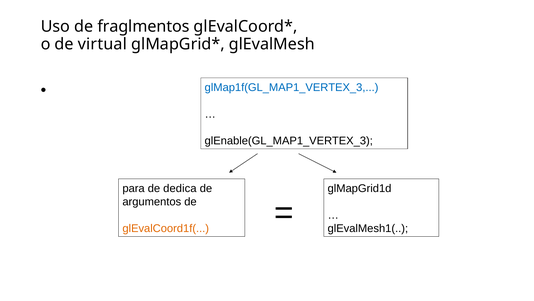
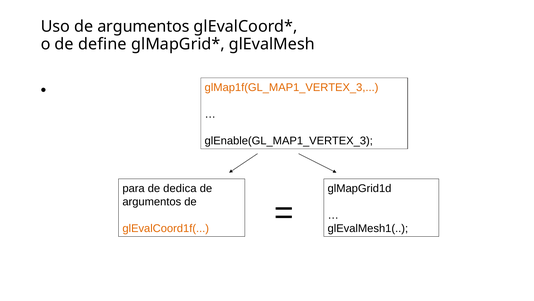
Uso de fraglmentos: fraglmentos -> argumentos
virtual: virtual -> define
glMap1f(GL_MAP1_VERTEX_3 colour: blue -> orange
